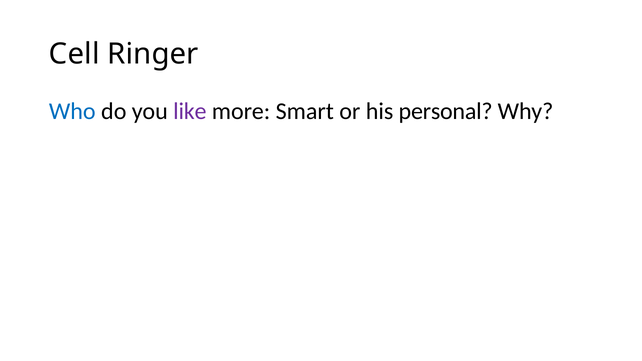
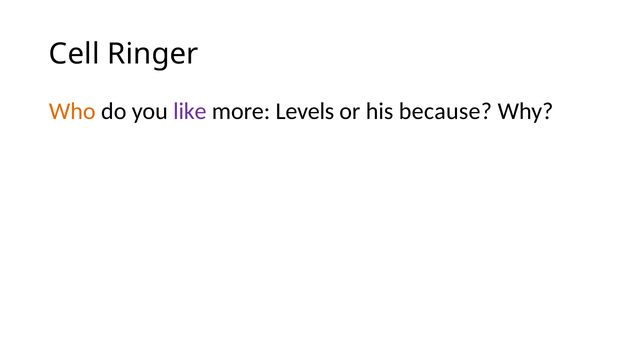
Who colour: blue -> orange
Smart: Smart -> Levels
personal: personal -> because
